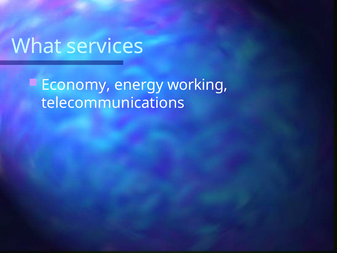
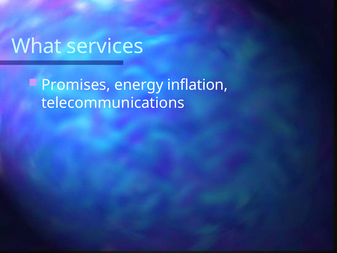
Economy: Economy -> Promises
working: working -> inflation
